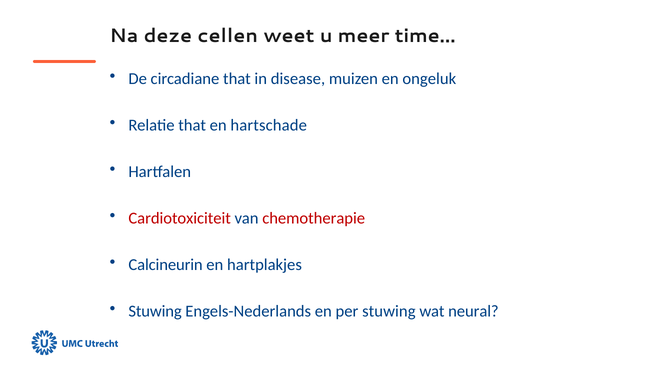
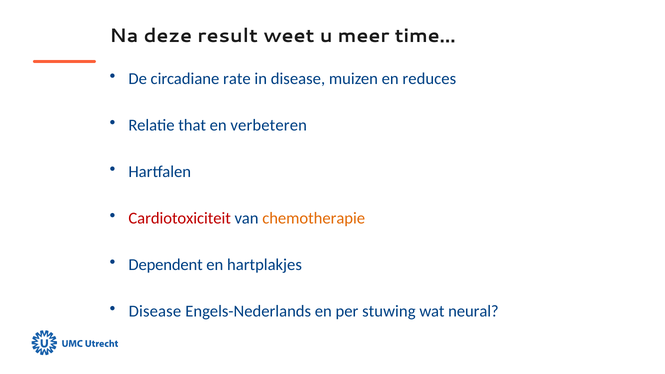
cellen: cellen -> result
circadiane that: that -> rate
ongeluk: ongeluk -> reduces
hartschade: hartschade -> verbeteren
chemotherapie colour: red -> orange
Calcineurin: Calcineurin -> Dependent
Stuwing at (155, 312): Stuwing -> Disease
